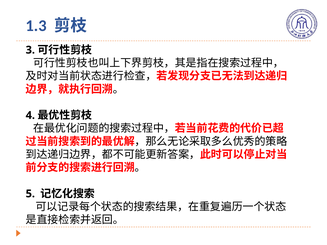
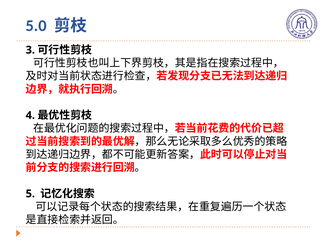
1.3: 1.3 -> 5.0
